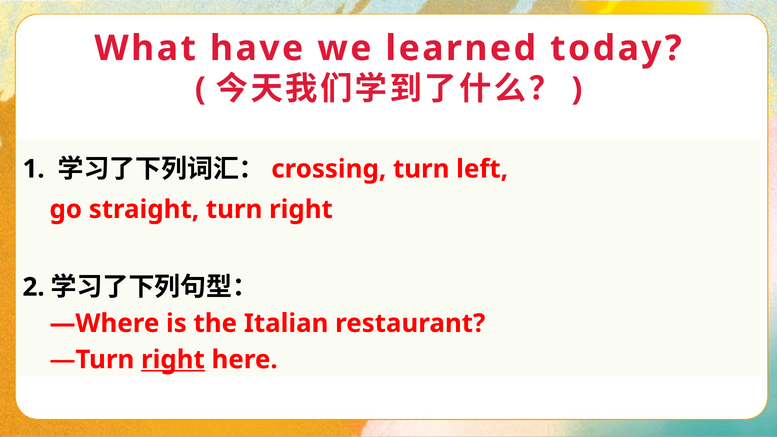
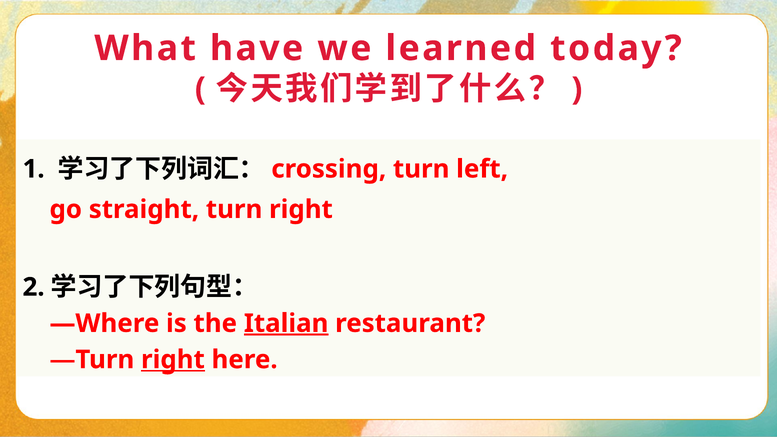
Italian underline: none -> present
